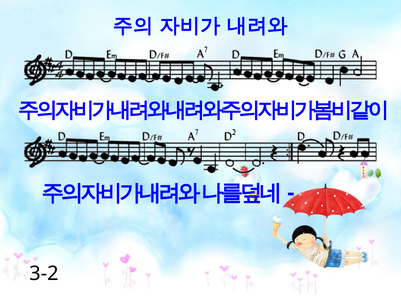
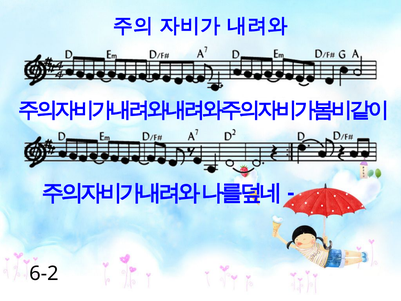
3-2: 3-2 -> 6-2
